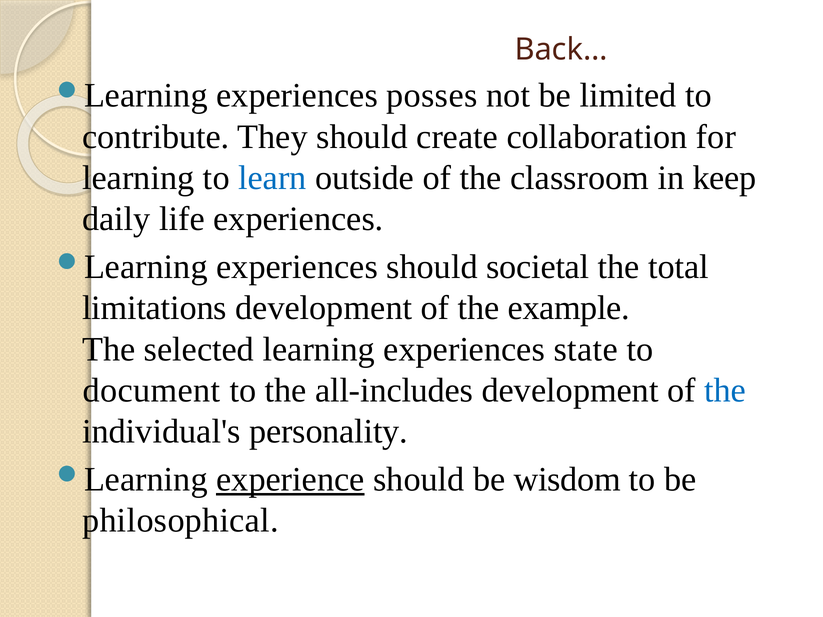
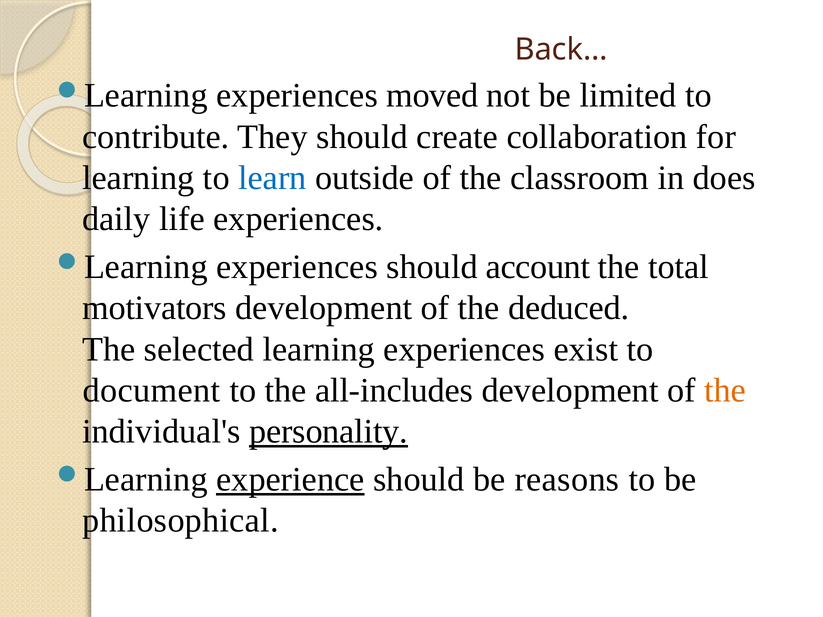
posses: posses -> moved
keep: keep -> does
societal: societal -> account
limitations: limitations -> motivators
example: example -> deduced
state: state -> exist
the at (725, 391) colour: blue -> orange
personality underline: none -> present
wisdom: wisdom -> reasons
